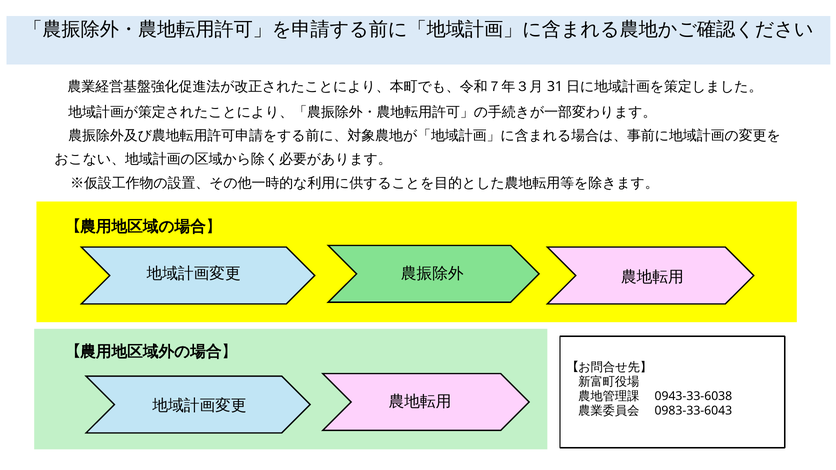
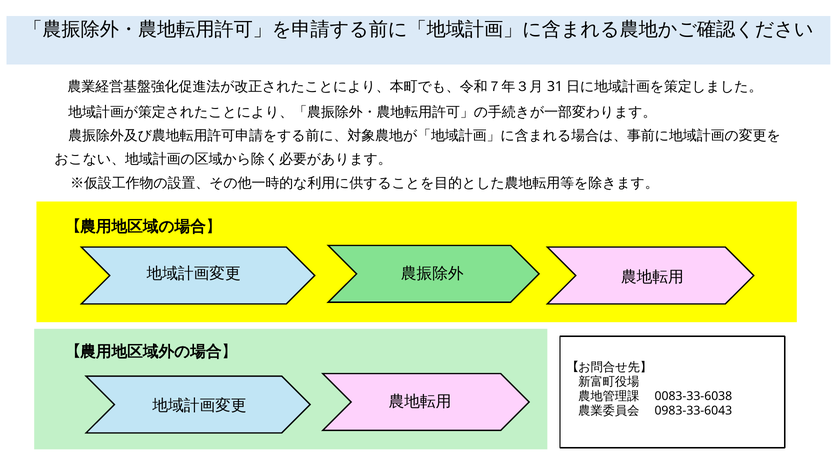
0943-33-6038: 0943-33-6038 -> 0083-33-6038
